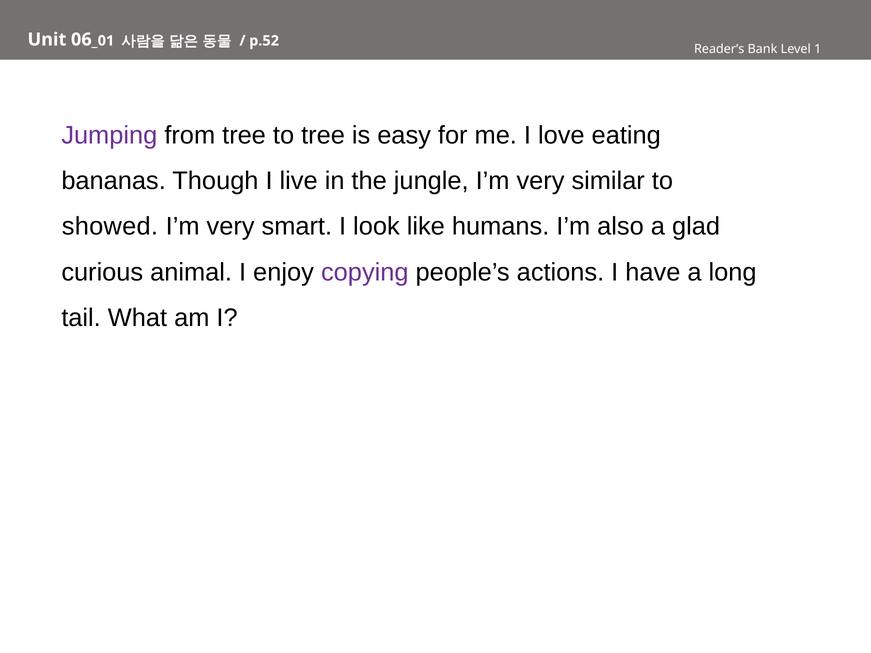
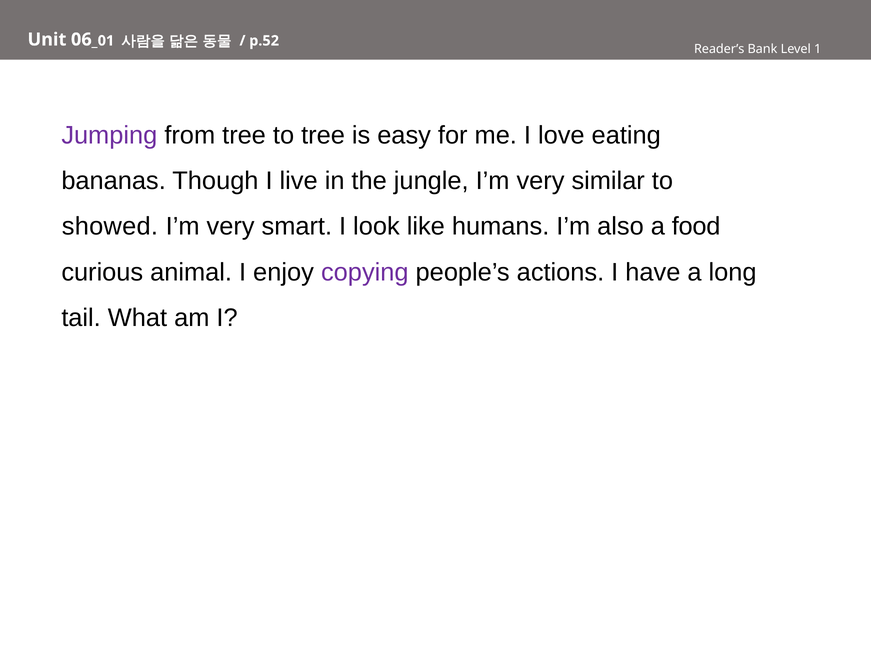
glad: glad -> food
